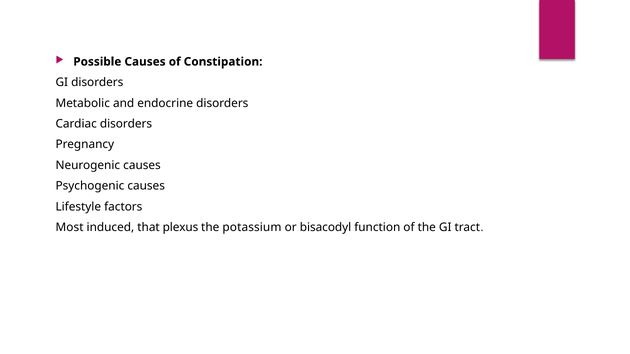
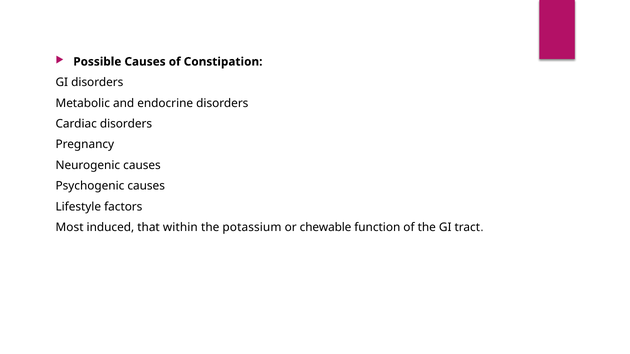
plexus: plexus -> within
bisacodyl: bisacodyl -> chewable
